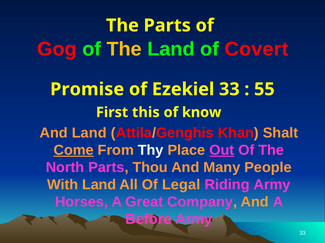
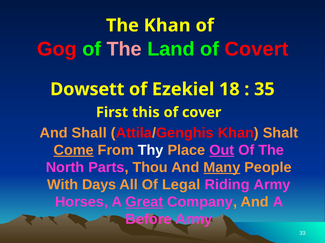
The Parts: Parts -> Khan
The at (124, 49) colour: yellow -> pink
Promise: Promise -> Dowsett
Ezekiel 33: 33 -> 18
55: 55 -> 35
know: know -> cover
And Land: Land -> Shall
Many underline: none -> present
With Land: Land -> Days
Great underline: none -> present
